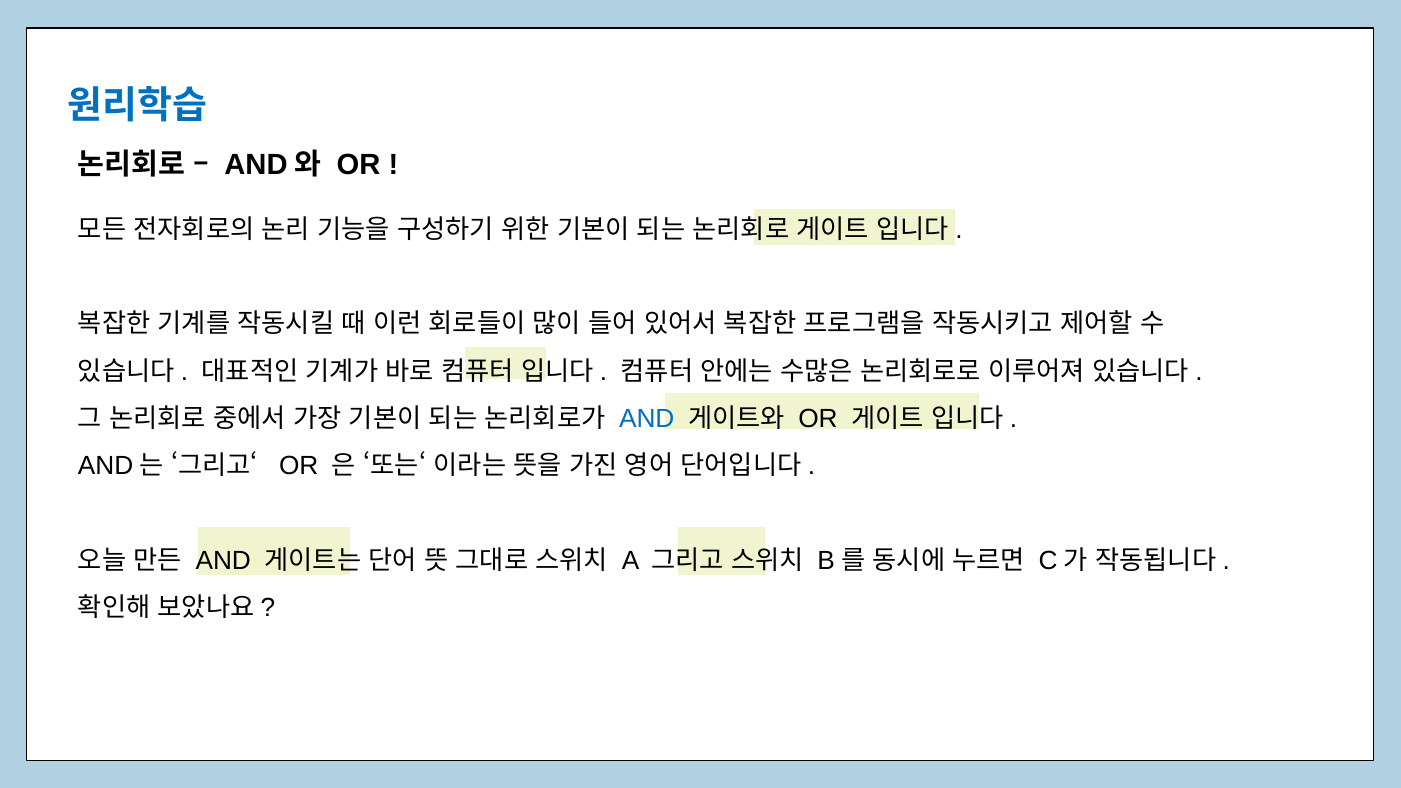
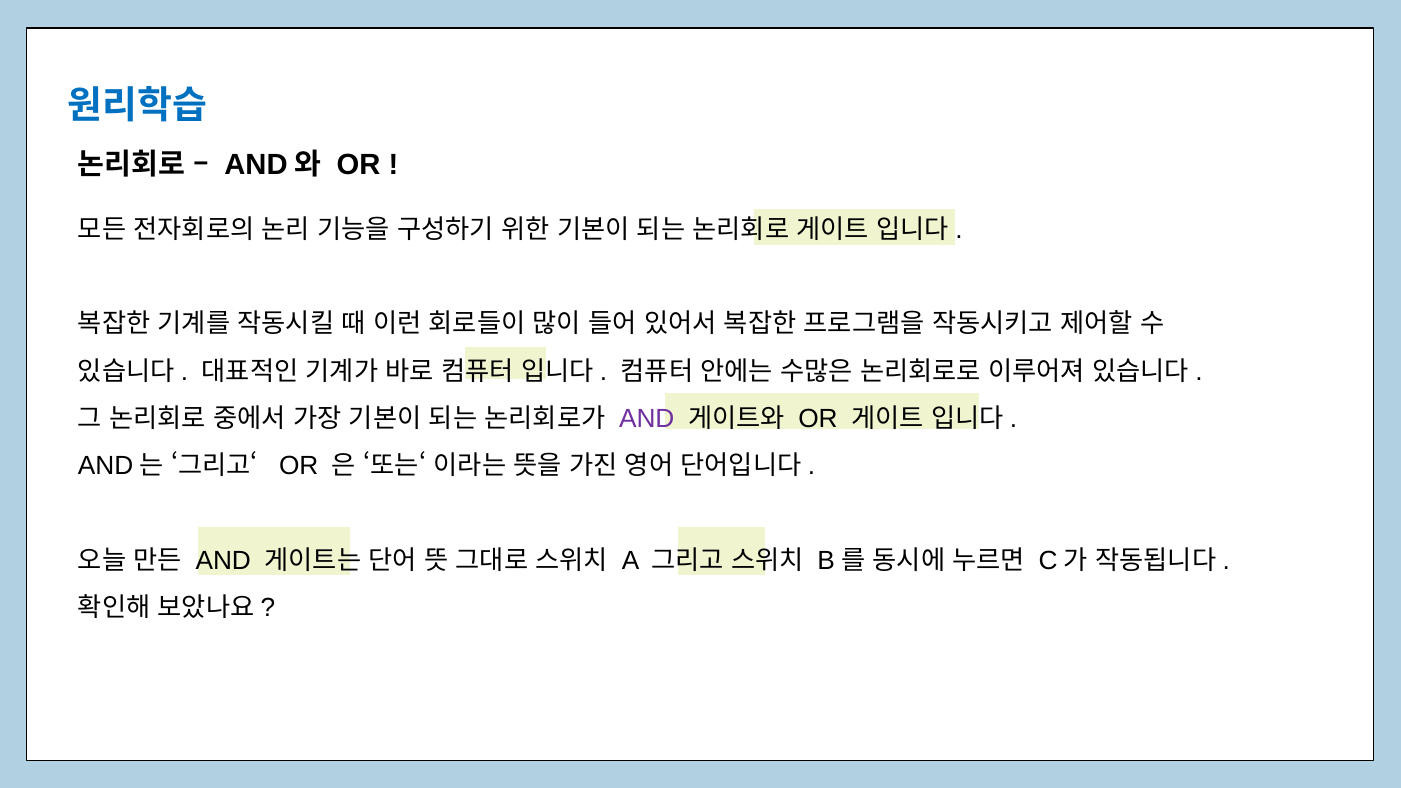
AND at (647, 419) colour: blue -> purple
